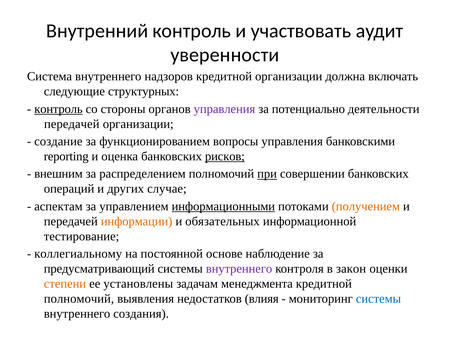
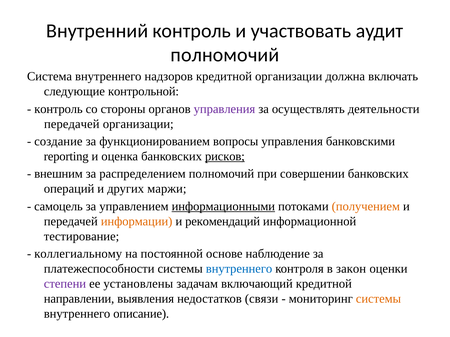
уверенности at (225, 55): уверенности -> полномочий
структурных: структурных -> контрольной
контроль at (58, 109) underline: present -> none
потенциально: потенциально -> осуществлять
при underline: present -> none
случае: случае -> маржи
аспектам: аспектам -> самоцель
обязательных: обязательных -> рекомендаций
предусматривающий: предусматривающий -> платежеспособности
внутреннего at (239, 269) colour: purple -> blue
степени colour: orange -> purple
менеджмента: менеджмента -> включающий
полномочий at (79, 299): полномочий -> направлении
влияя: влияя -> связи
системы at (378, 299) colour: blue -> orange
создания: создания -> описание
